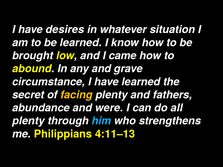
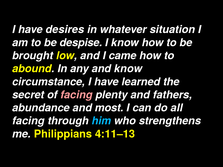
be learned: learned -> despise
and grave: grave -> know
facing at (76, 95) colour: yellow -> pink
were: were -> most
plenty at (28, 121): plenty -> facing
